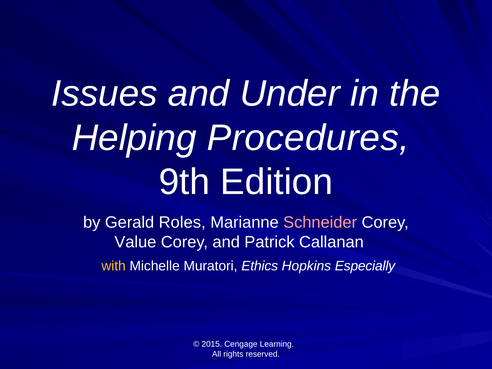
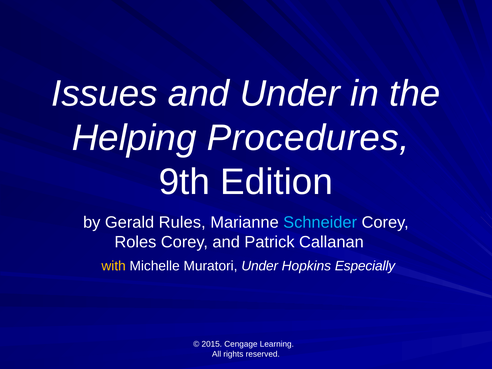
Roles: Roles -> Rules
Schneider colour: pink -> light blue
Value: Value -> Roles
Muratori Ethics: Ethics -> Under
